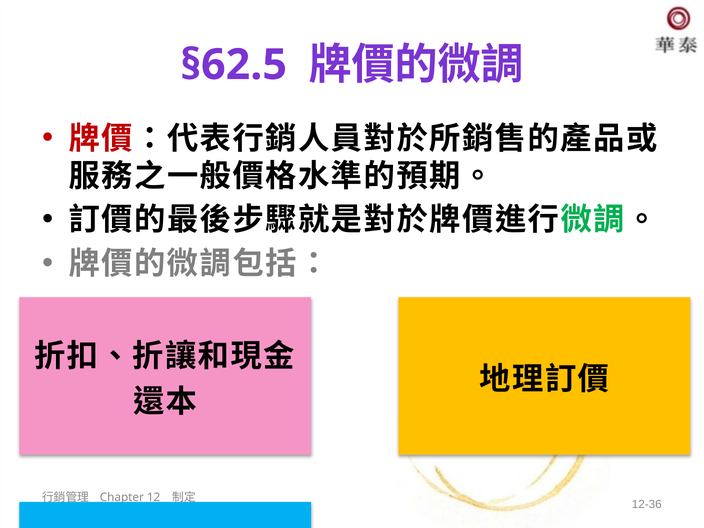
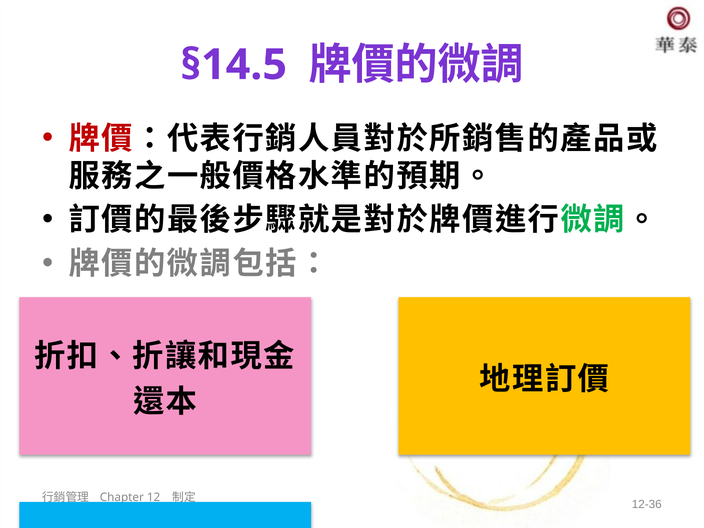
§62.5: §62.5 -> §14.5
